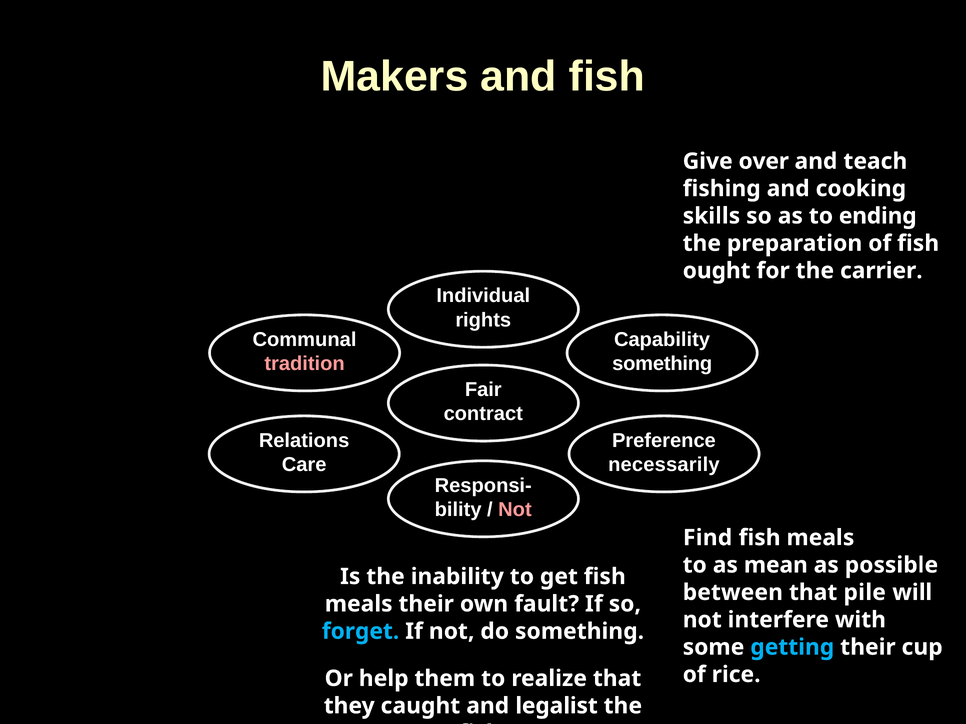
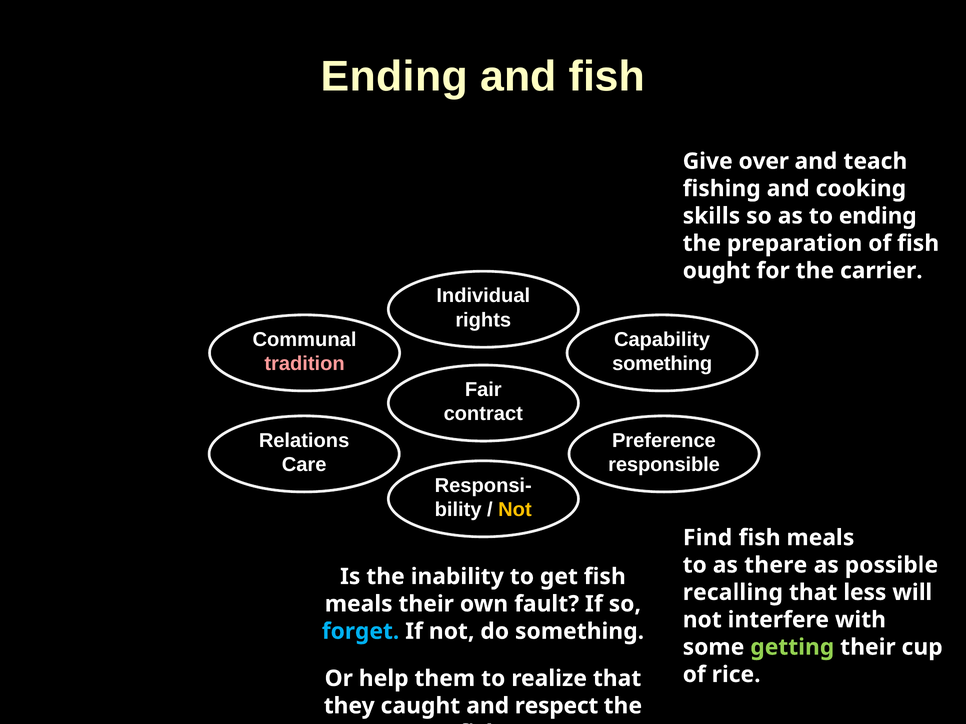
Makers at (395, 77): Makers -> Ending
necessarily: necessarily -> responsible
Not at (515, 510) colour: pink -> yellow
mean: mean -> there
between: between -> recalling
pile: pile -> less
getting colour: light blue -> light green
legalist: legalist -> respect
